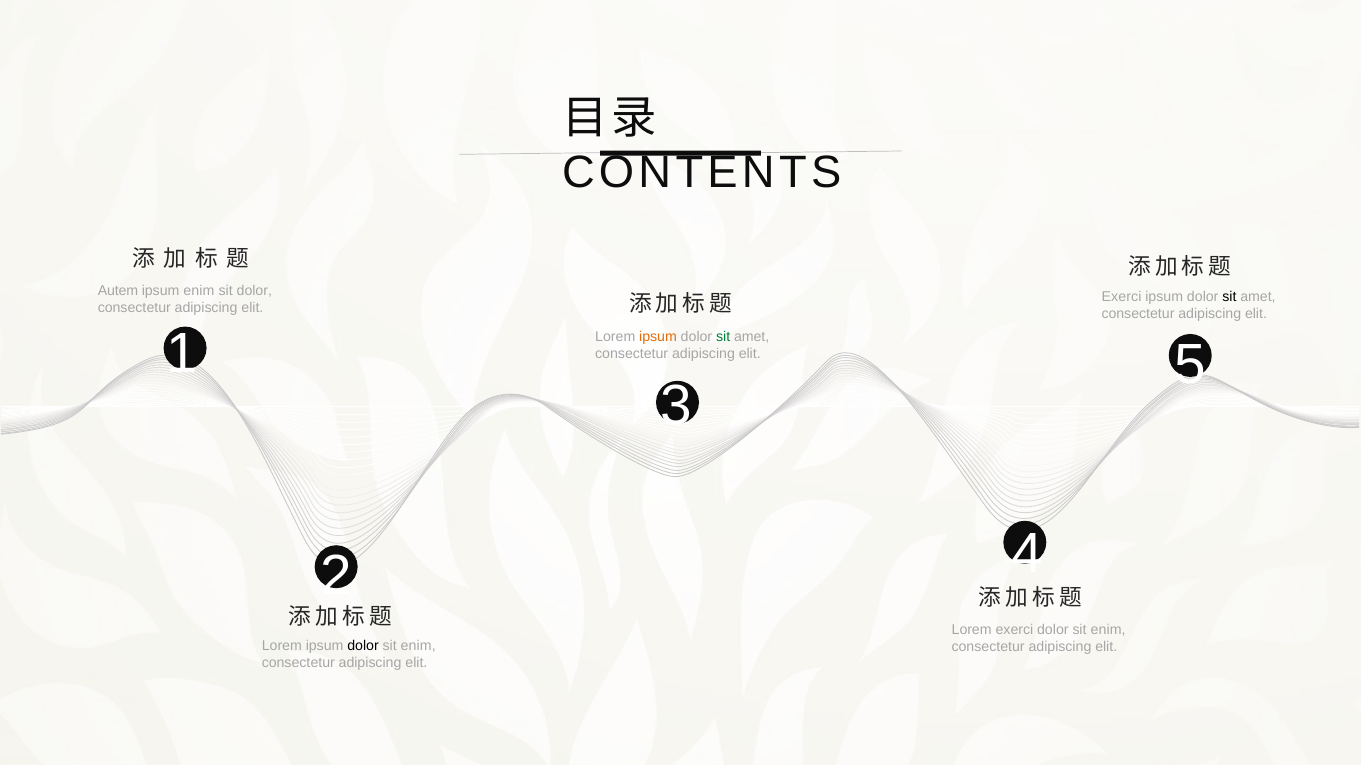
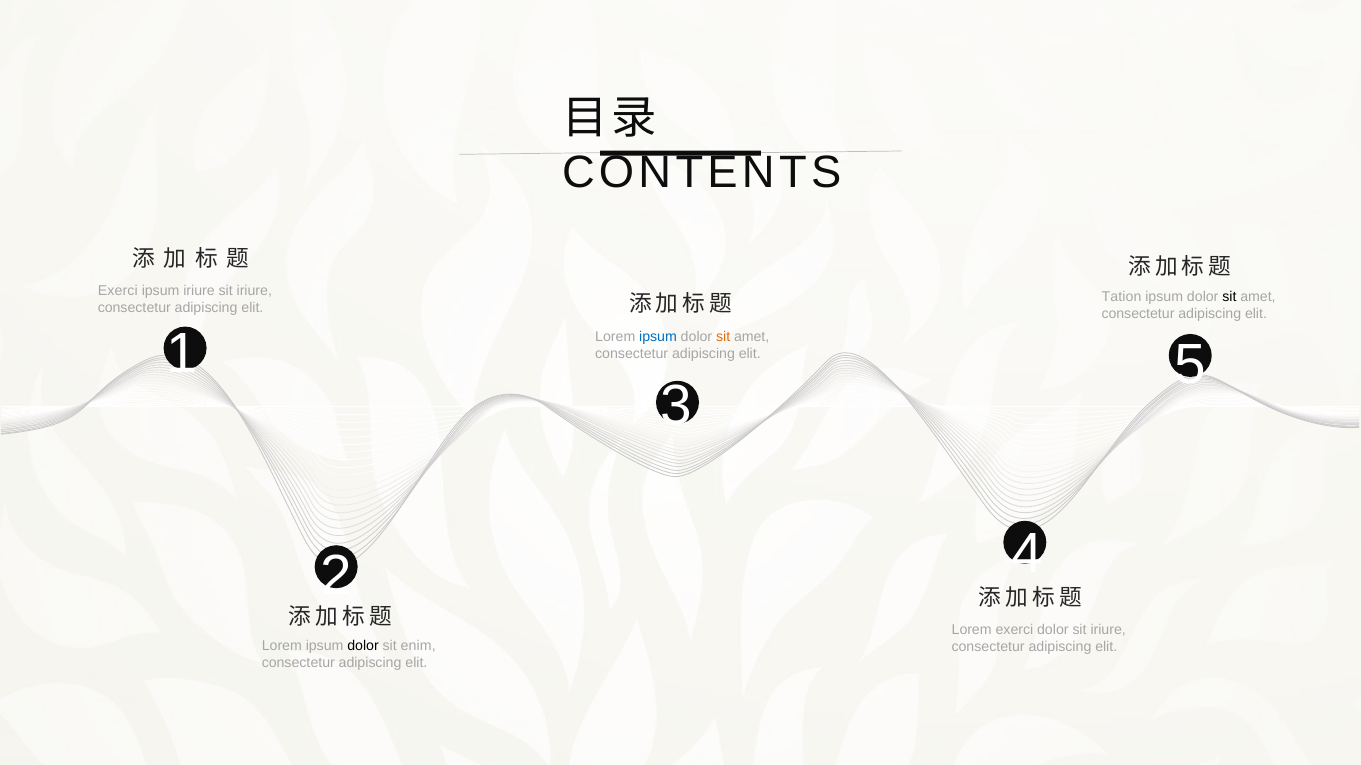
Autem at (118, 291): Autem -> Exerci
ipsum enim: enim -> iriure
dolor at (254, 291): dolor -> iriure
Exerci at (1121, 297): Exerci -> Tation
ipsum at (658, 337) colour: orange -> blue
sit at (723, 337) colour: green -> orange
enim at (1108, 630): enim -> iriure
